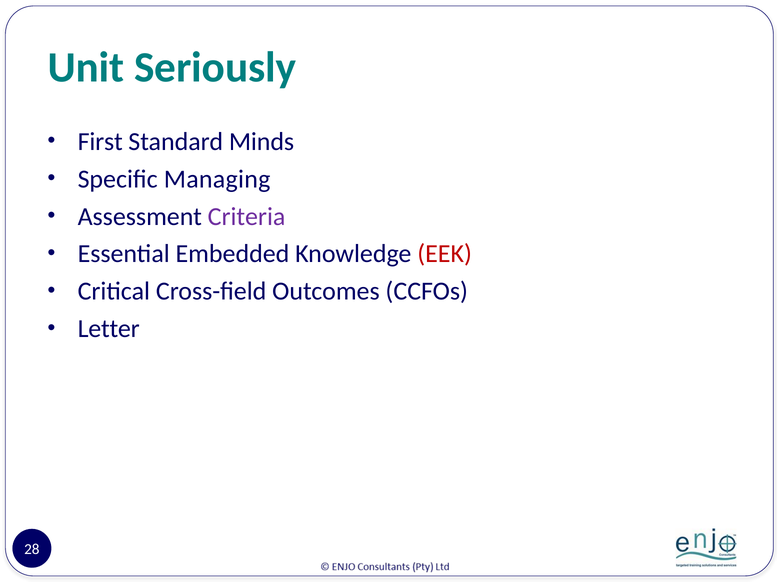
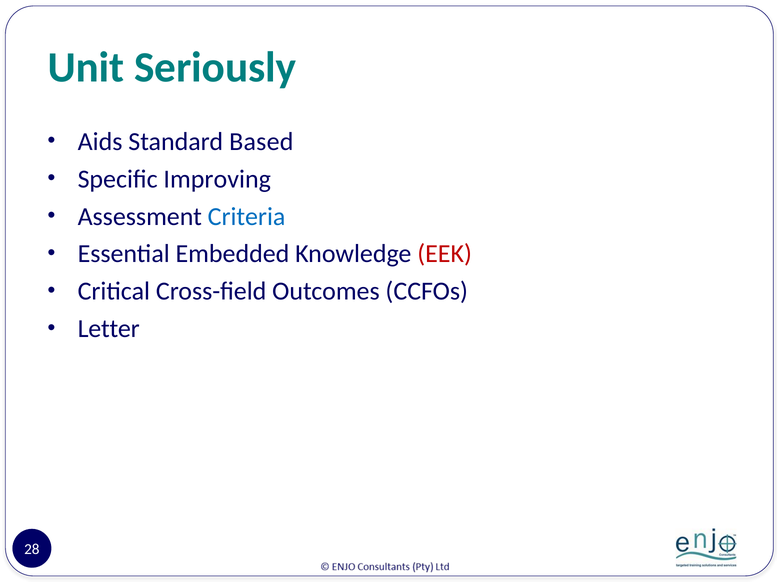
First: First -> Aids
Minds: Minds -> Based
Managing: Managing -> Improving
Criteria colour: purple -> blue
